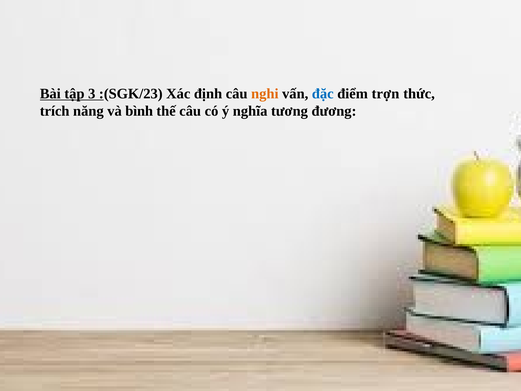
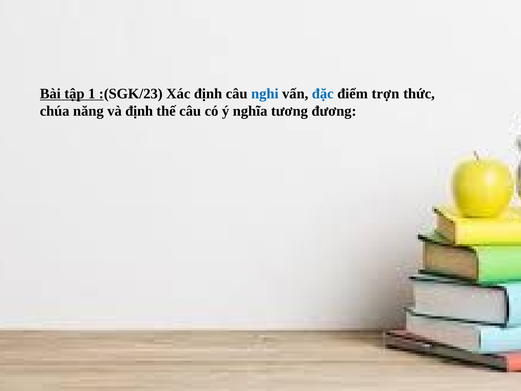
3: 3 -> 1
nghi colour: orange -> blue
trích: trích -> chúa
và bình: bình -> định
